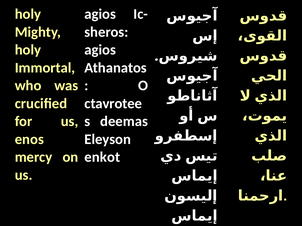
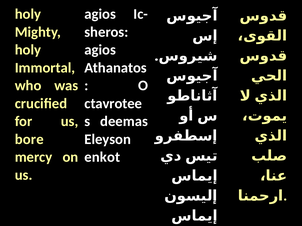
enos: enos -> bore
